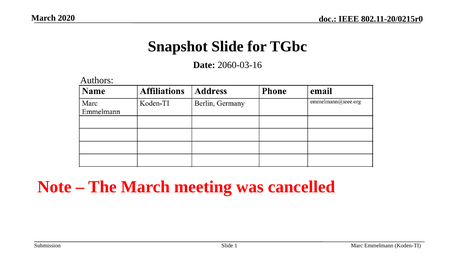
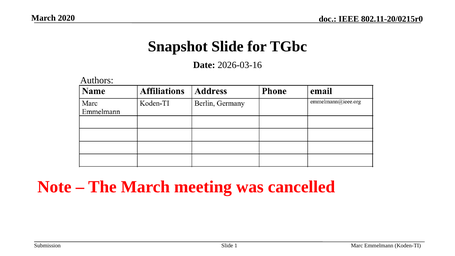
2060-03-16: 2060-03-16 -> 2026-03-16
